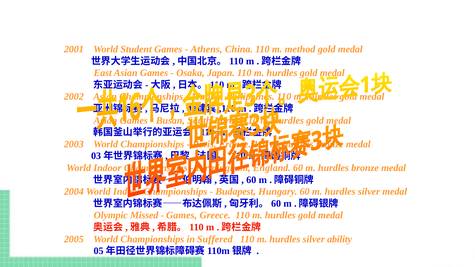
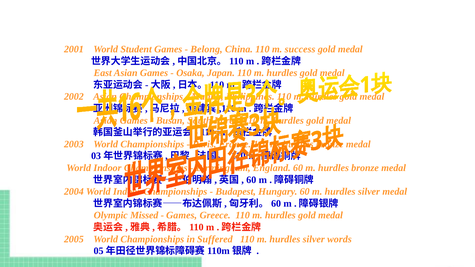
Athens: Athens -> Belong
method: method -> success
ability: ability -> words
